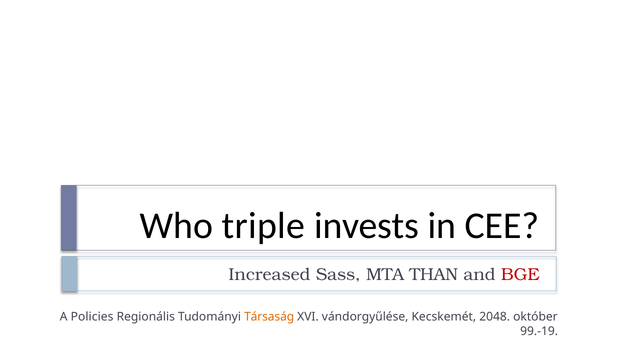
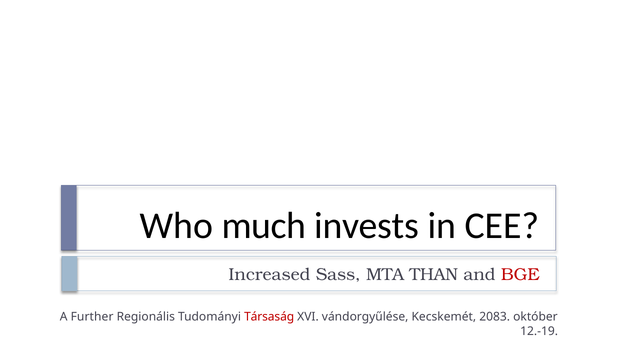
triple: triple -> much
Policies: Policies -> Further
Társaság colour: orange -> red
2048: 2048 -> 2083
99.-19: 99.-19 -> 12.-19
